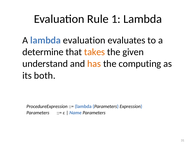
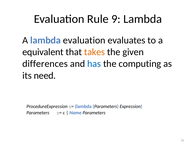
1: 1 -> 9
determine: determine -> equivalent
understand: understand -> differences
has colour: orange -> blue
both: both -> need
